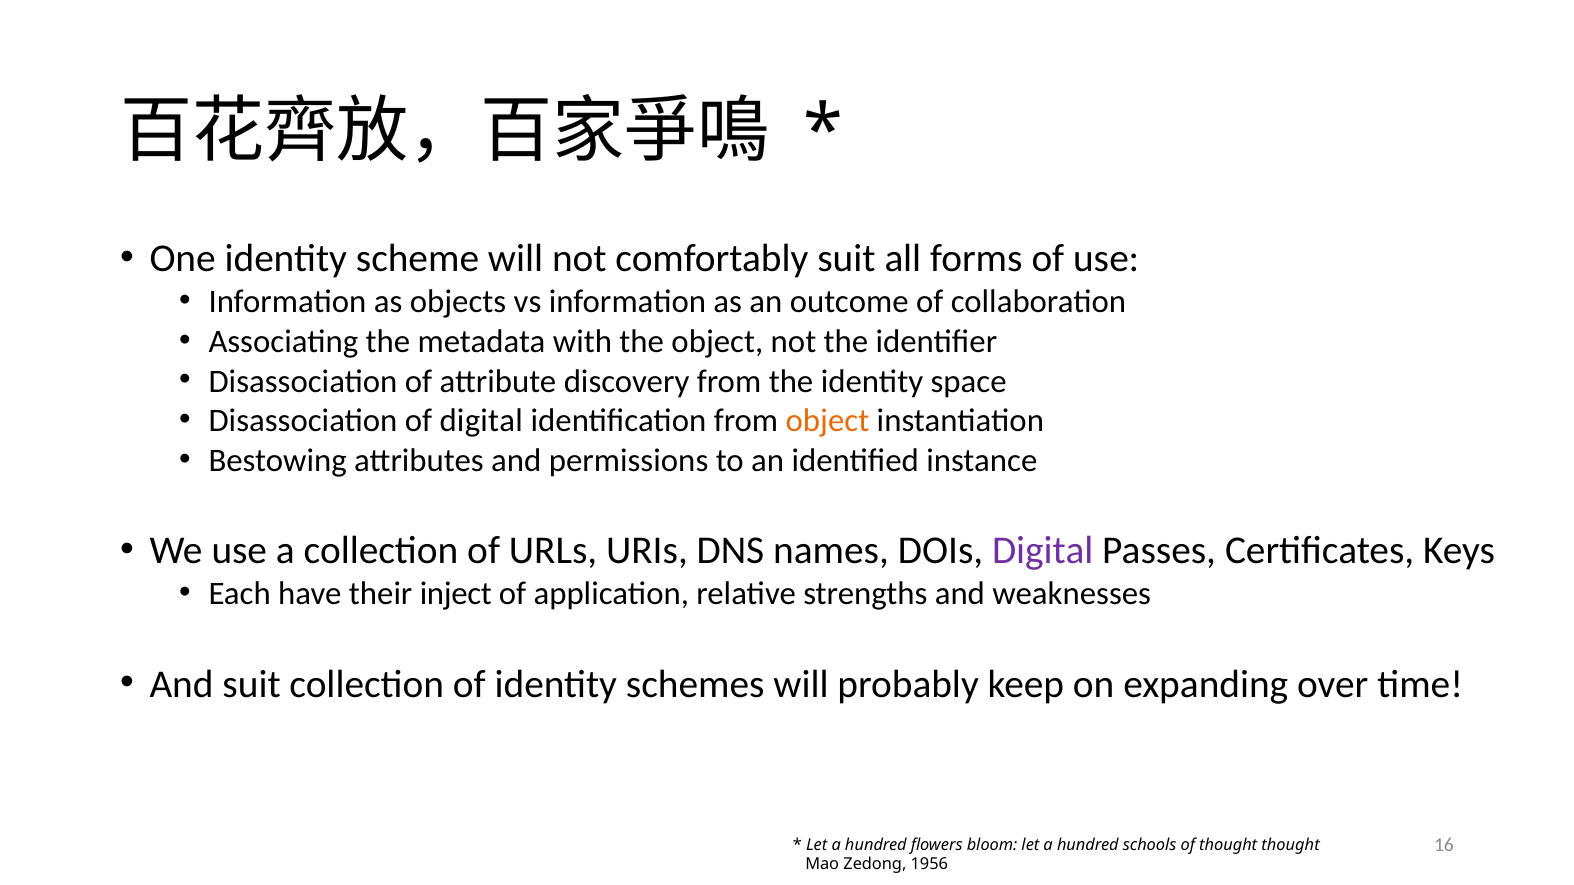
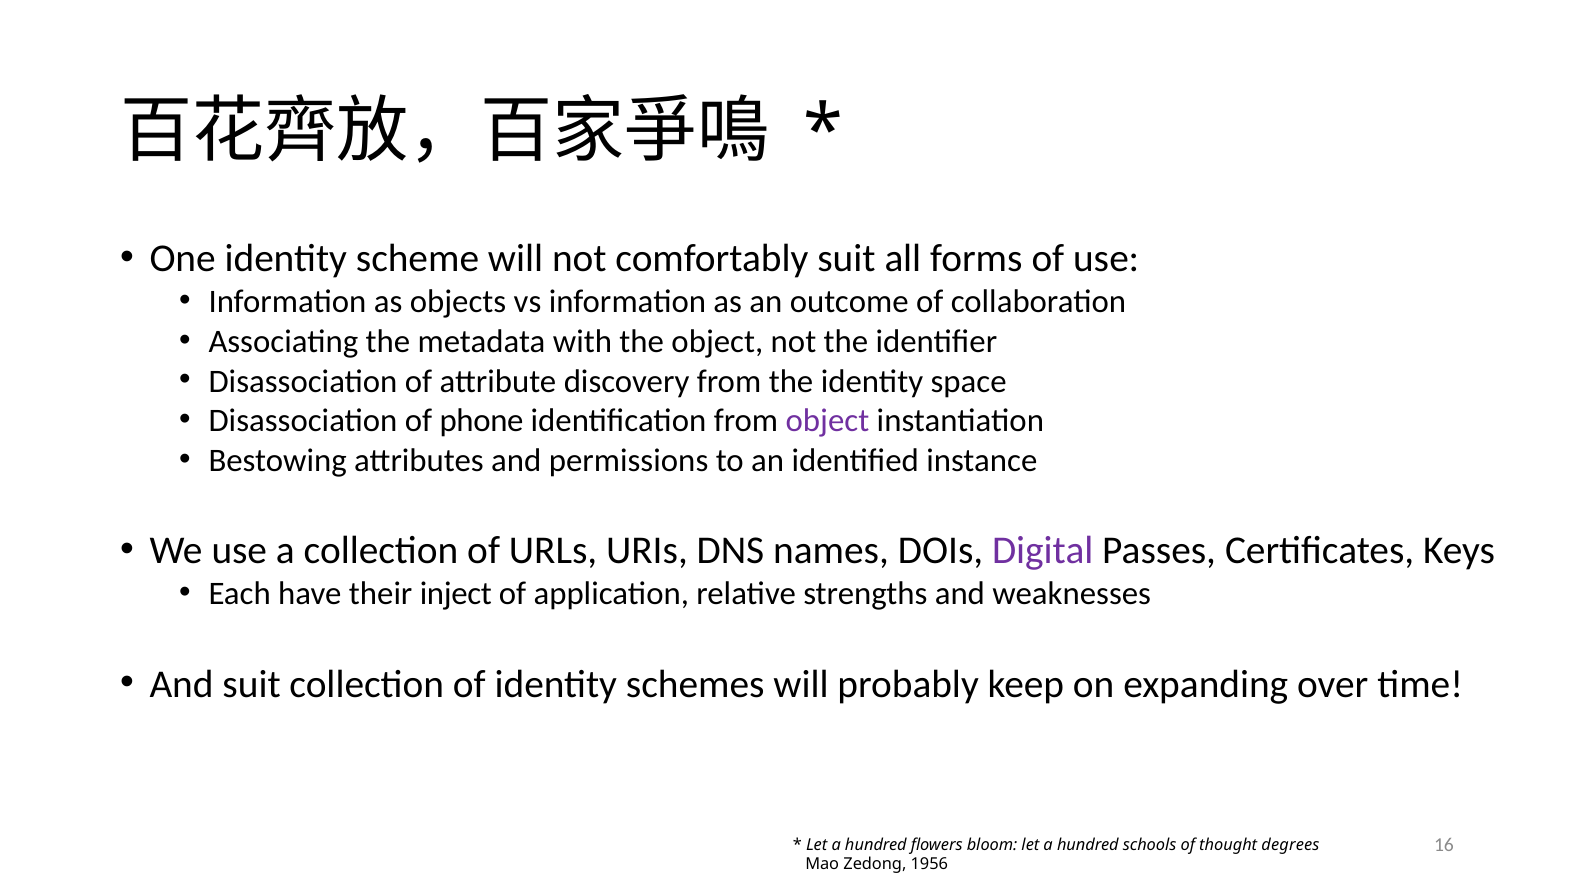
of digital: digital -> phone
object at (827, 421) colour: orange -> purple
thought thought: thought -> degrees
